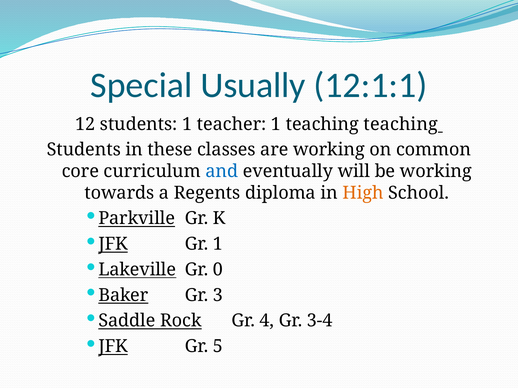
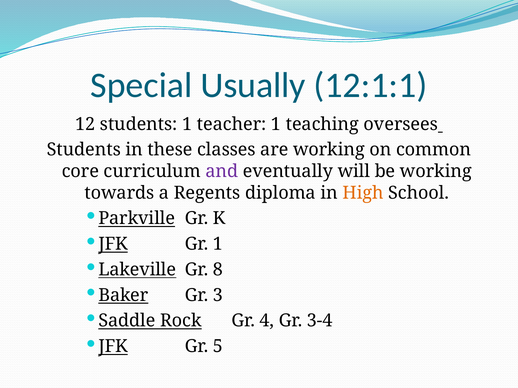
teaching teaching: teaching -> oversees
and colour: blue -> purple
0: 0 -> 8
